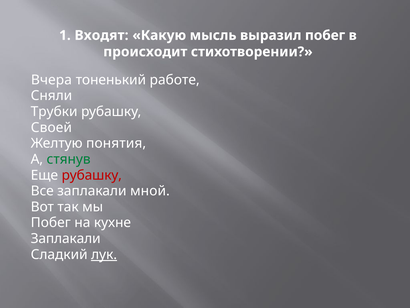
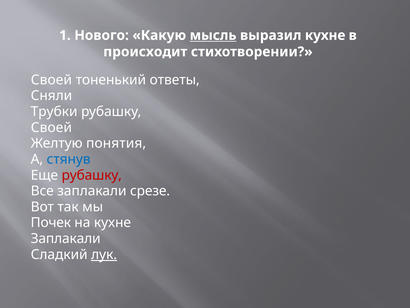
Входят: Входят -> Нового
мысль underline: none -> present
выразил побег: побег -> кухне
Вчера at (51, 80): Вчера -> Своей
работе: работе -> ответы
стянув colour: green -> blue
мной: мной -> срезе
Побег at (51, 222): Побег -> Почек
